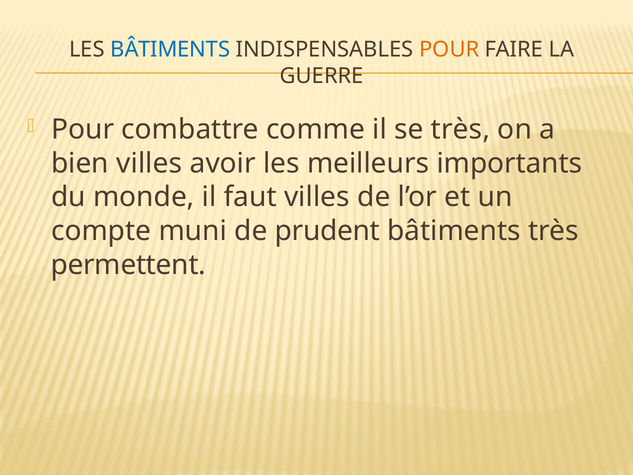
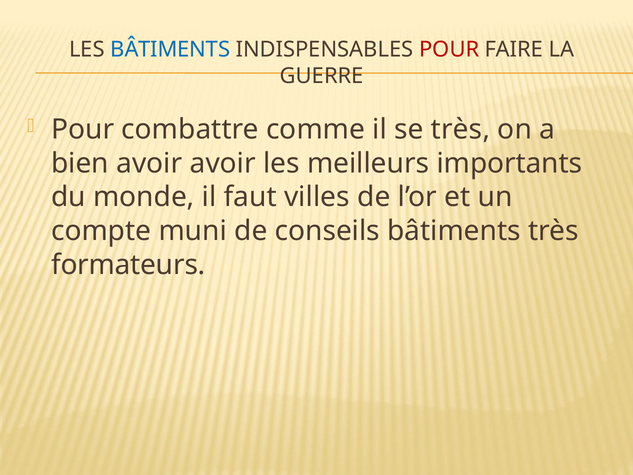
POUR at (449, 49) colour: orange -> red
bien villes: villes -> avoir
prudent: prudent -> conseils
permettent: permettent -> formateurs
